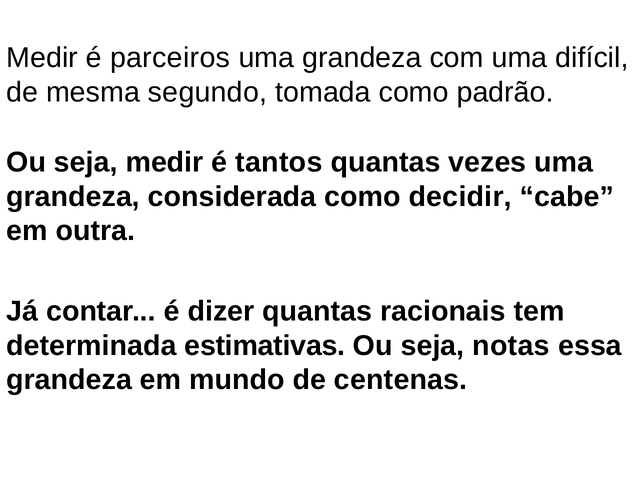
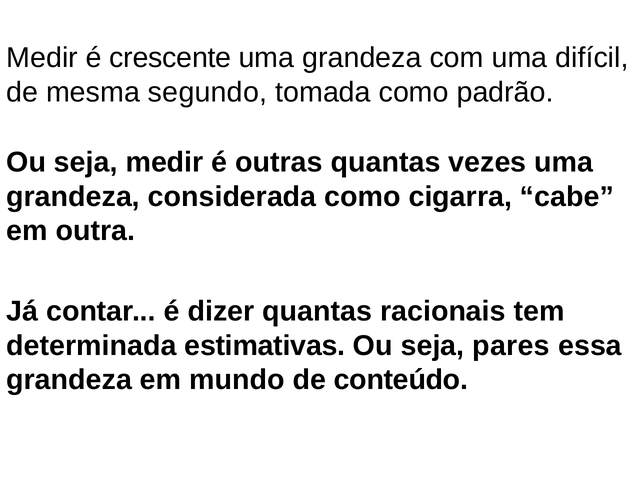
parceiros: parceiros -> crescente
tantos: tantos -> outras
decidir: decidir -> cigarra
notas: notas -> pares
centenas: centenas -> conteúdo
